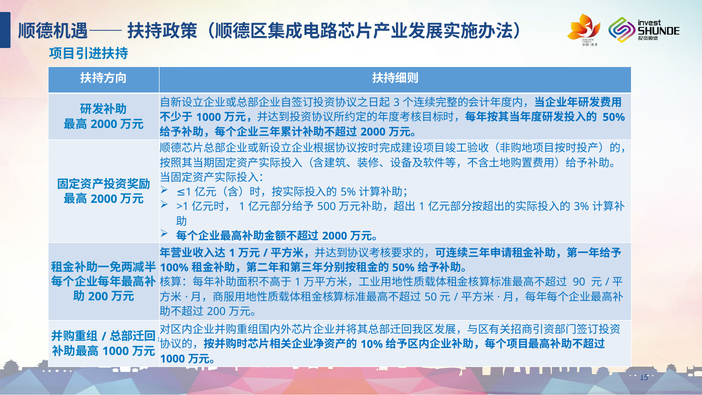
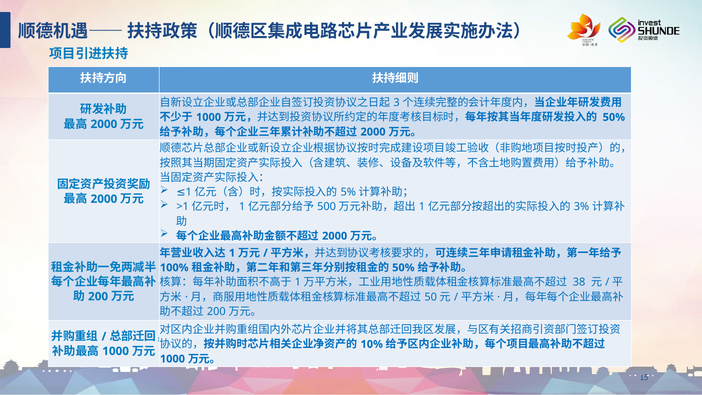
90: 90 -> 38
